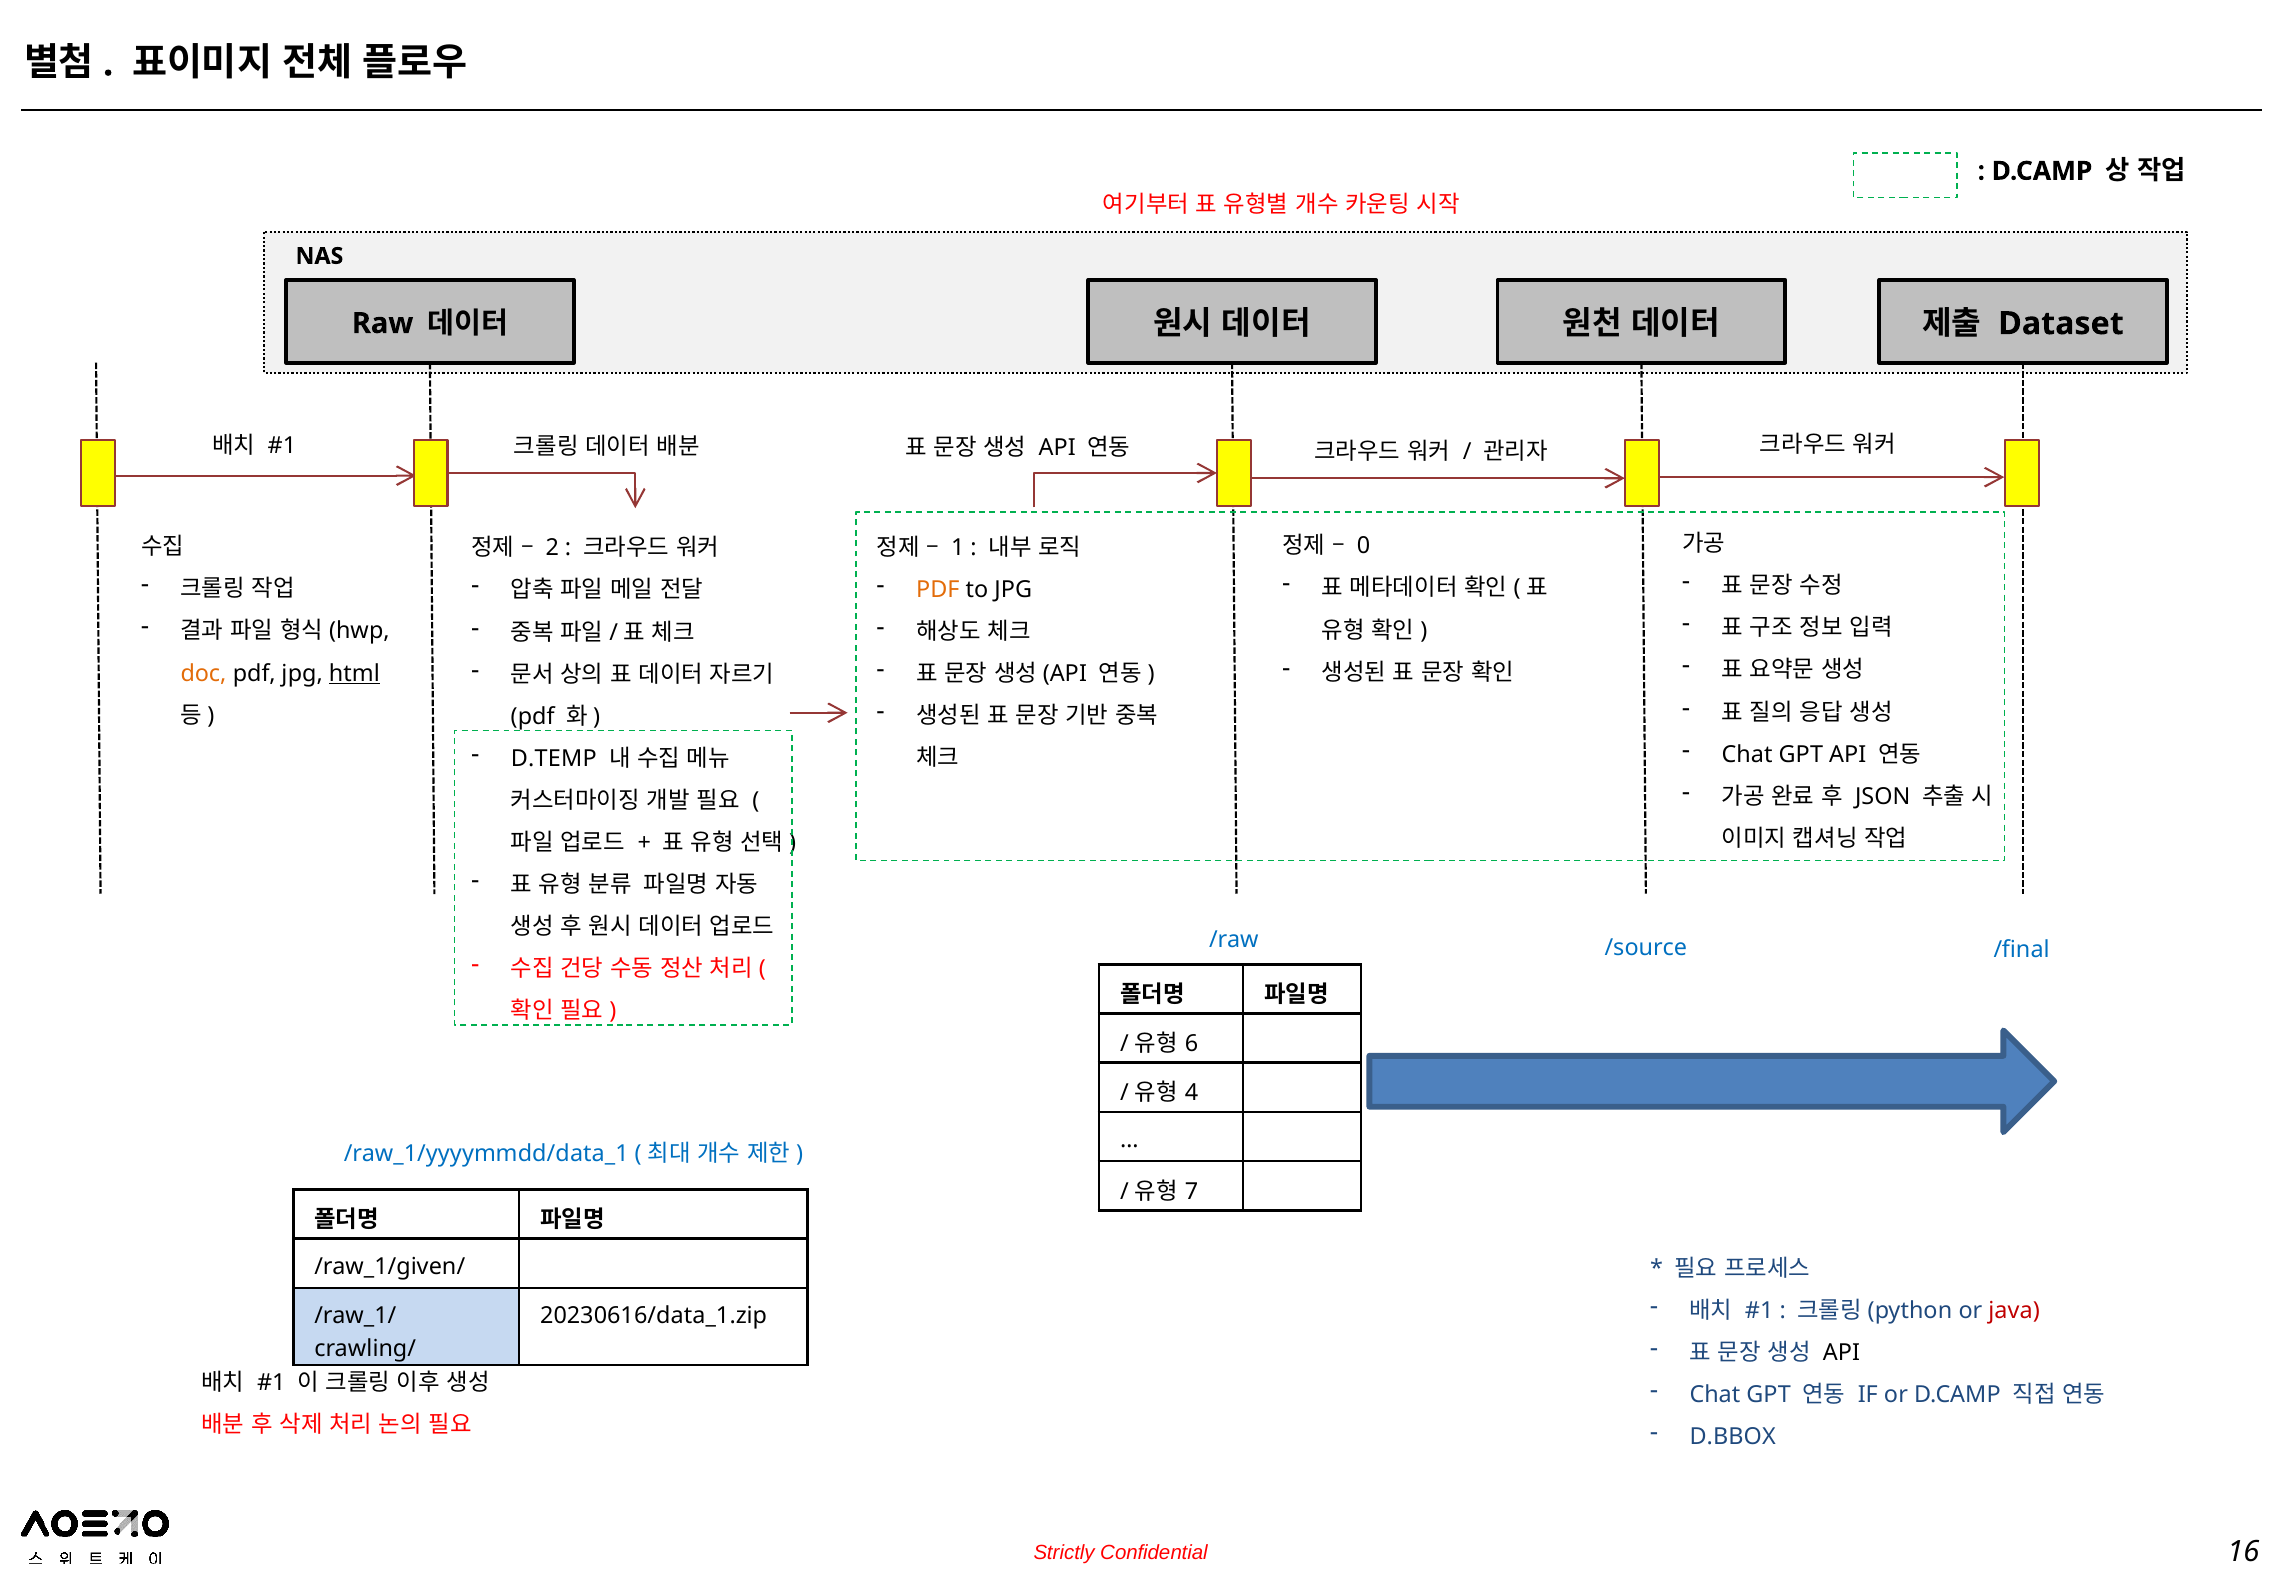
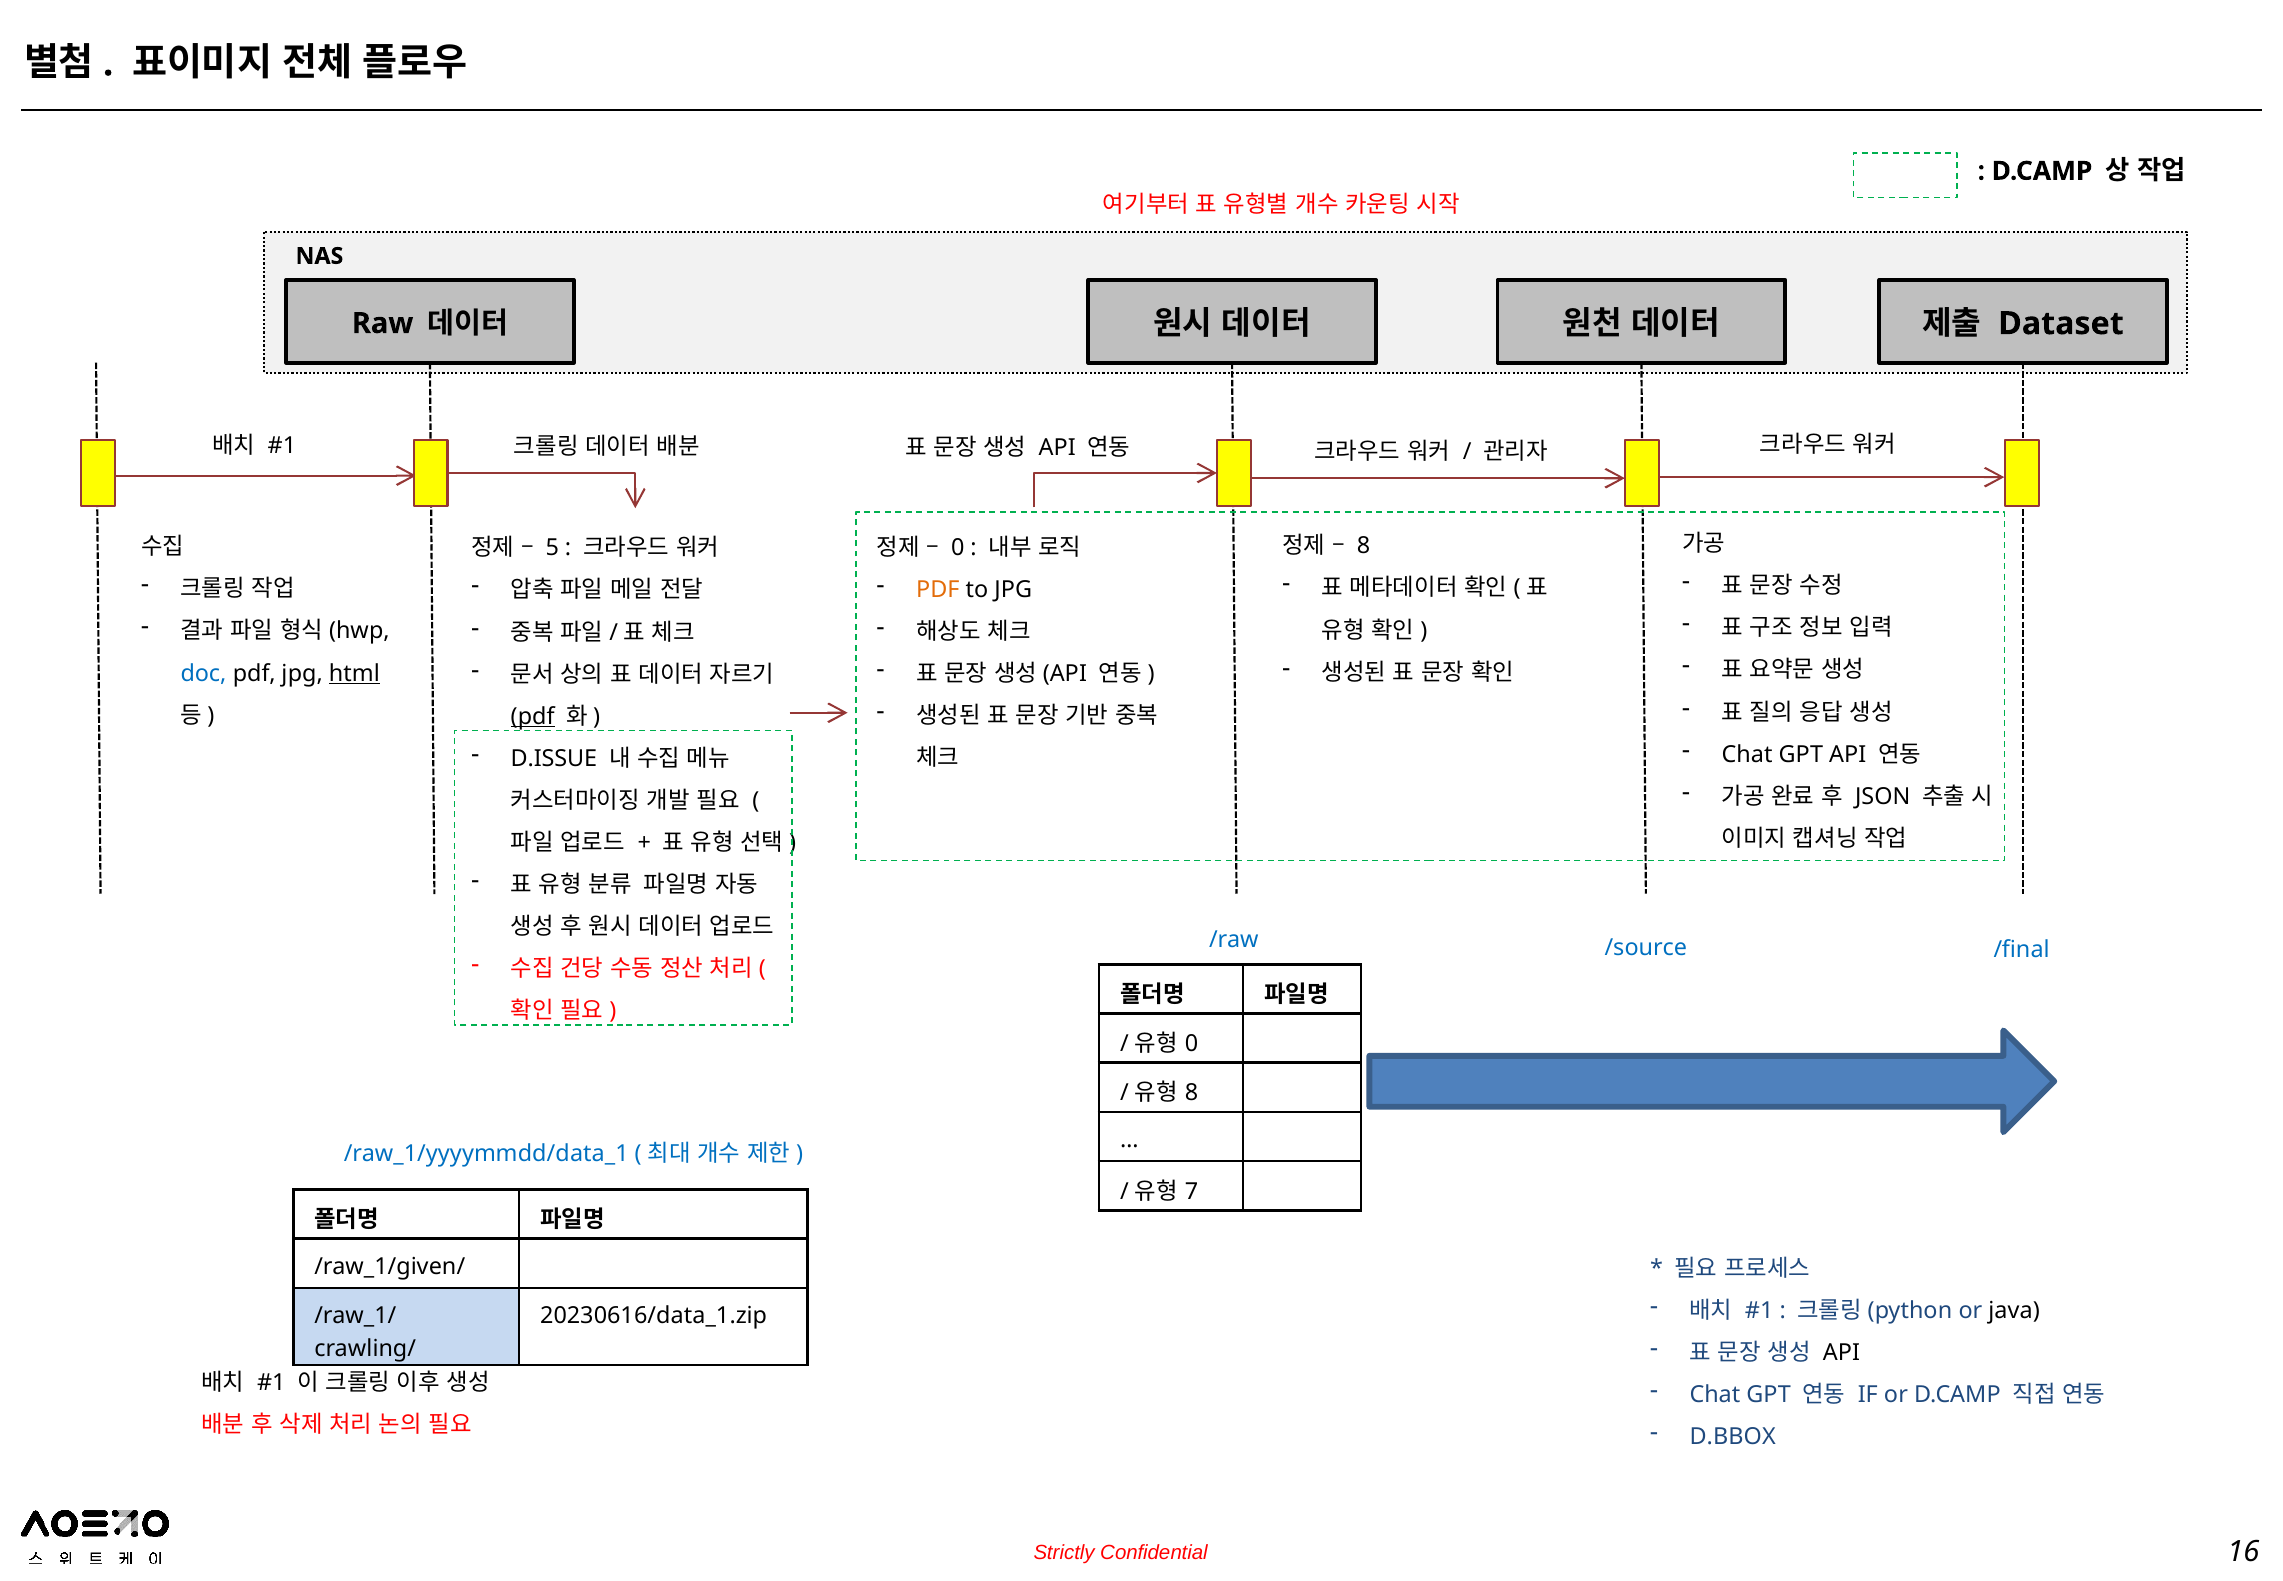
0 at (1363, 546): 0 -> 8
1 at (958, 547): 1 -> 0
2: 2 -> 5
doc colour: orange -> blue
pdf at (533, 716) underline: none -> present
D.TEMP: D.TEMP -> D.ISSUE
6 at (1192, 1043): 6 -> 0
4 at (1192, 1093): 4 -> 8
java colour: red -> black
